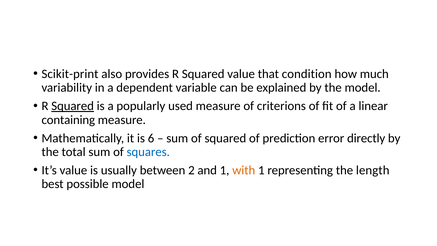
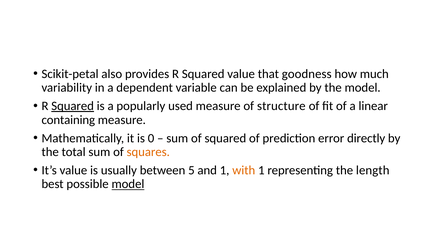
Scikit-print: Scikit-print -> Scikit-petal
condition: condition -> goodness
criterions: criterions -> structure
6: 6 -> 0
squares colour: blue -> orange
2: 2 -> 5
model at (128, 184) underline: none -> present
